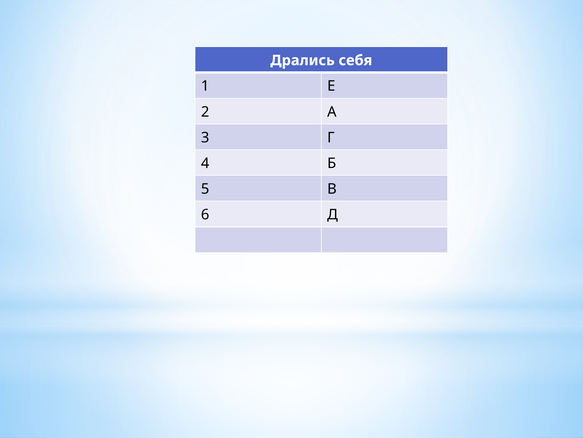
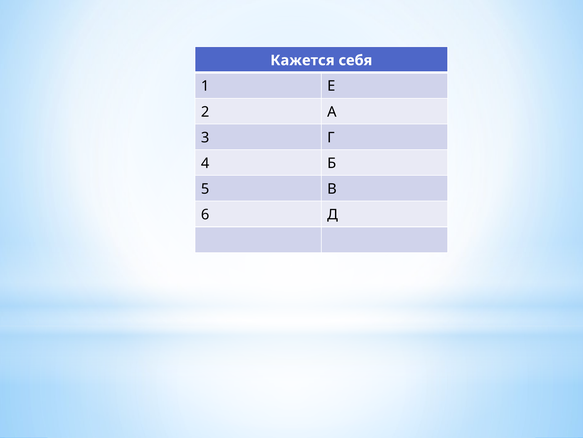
Дрались: Дрались -> Кажется
